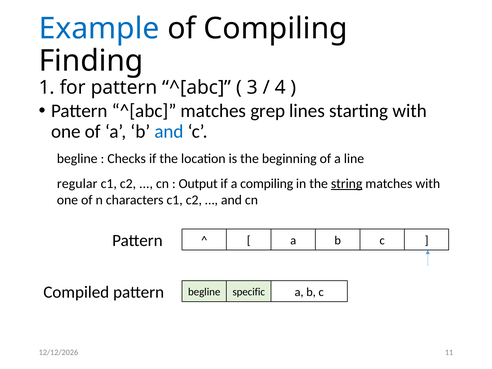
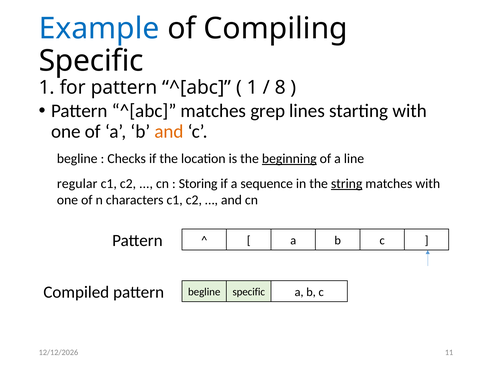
Finding at (91, 61): Finding -> Specific
3 at (252, 88): 3 -> 1
4: 4 -> 8
and at (169, 132) colour: blue -> orange
beginning underline: none -> present
Output: Output -> Storing
a compiling: compiling -> sequence
